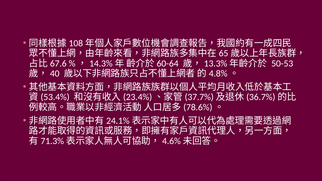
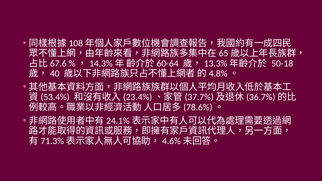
50-53: 50-53 -> 50-18
